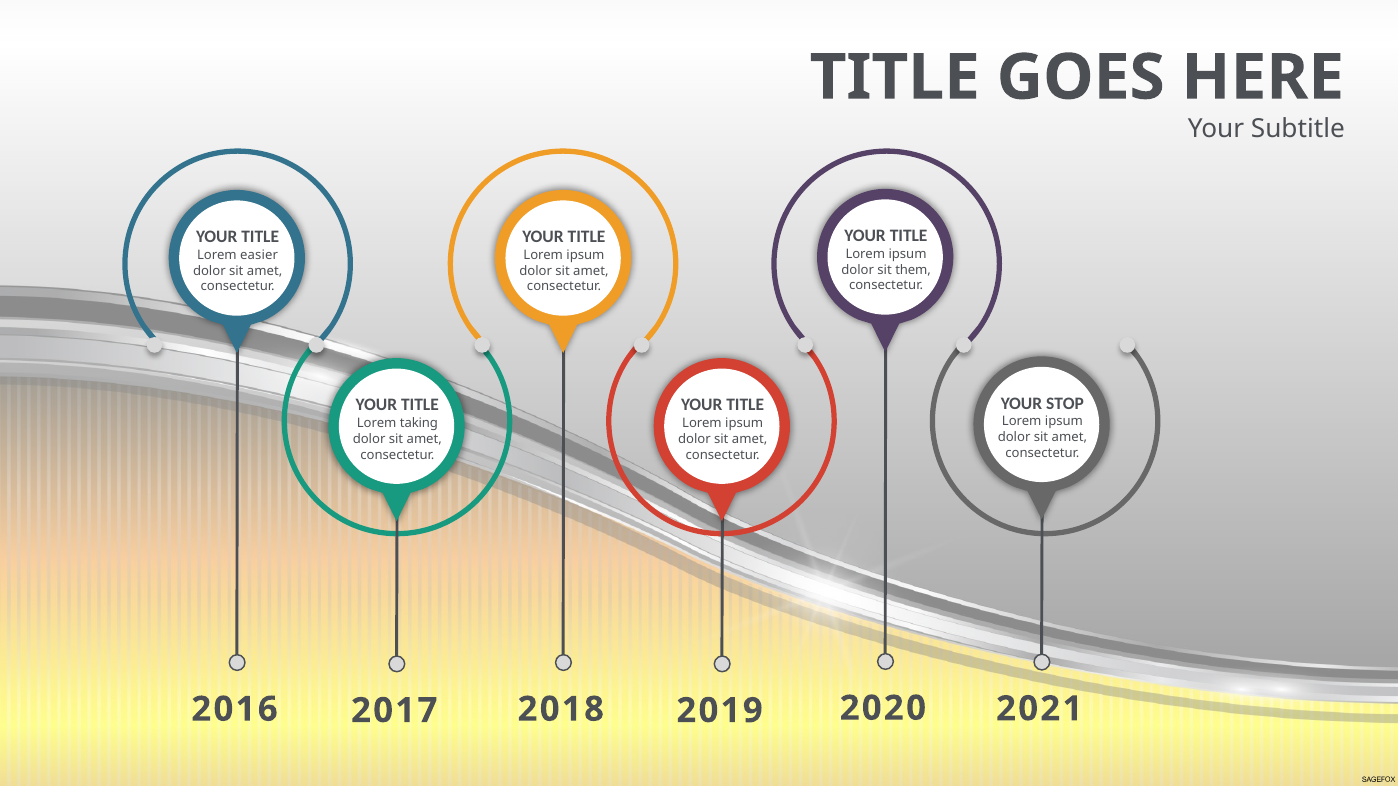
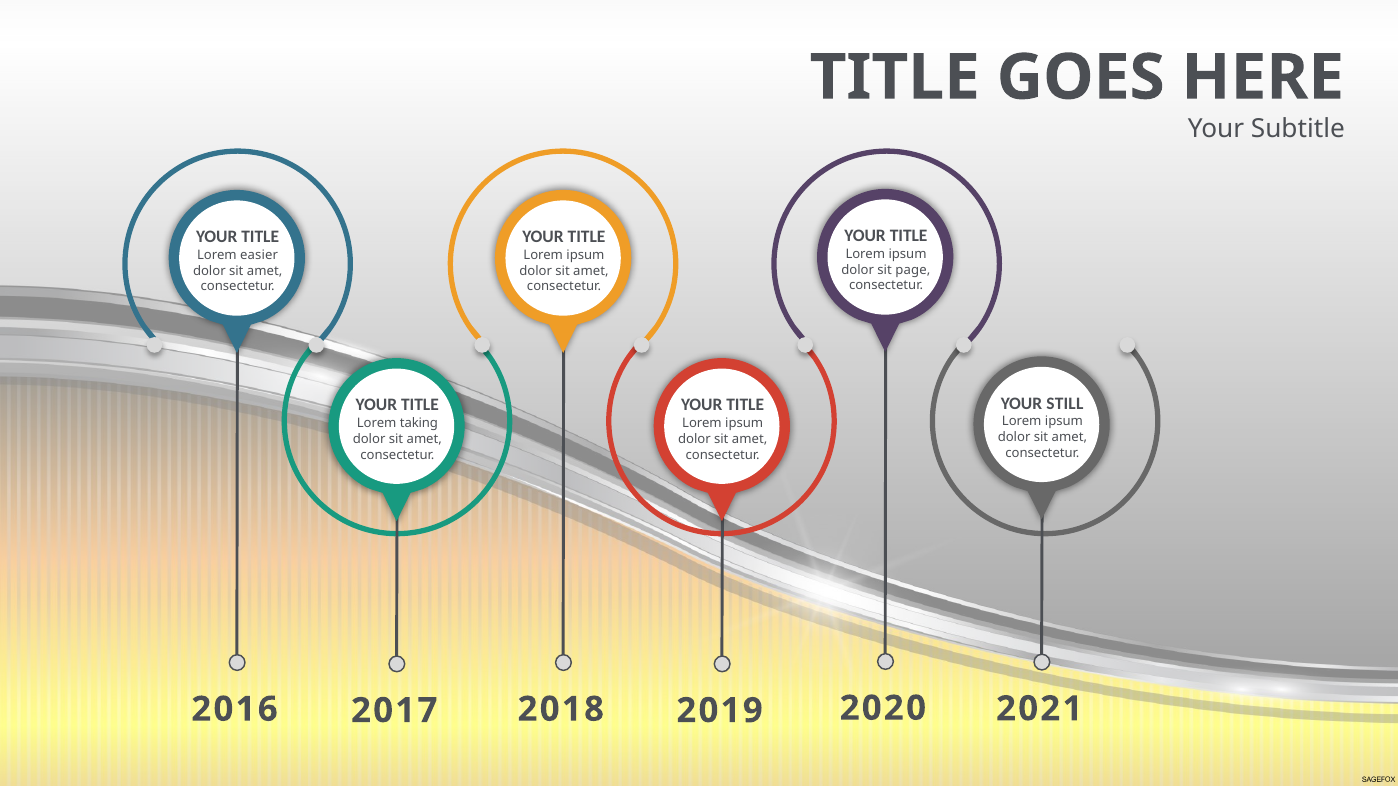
them: them -> page
STOP: STOP -> STILL
